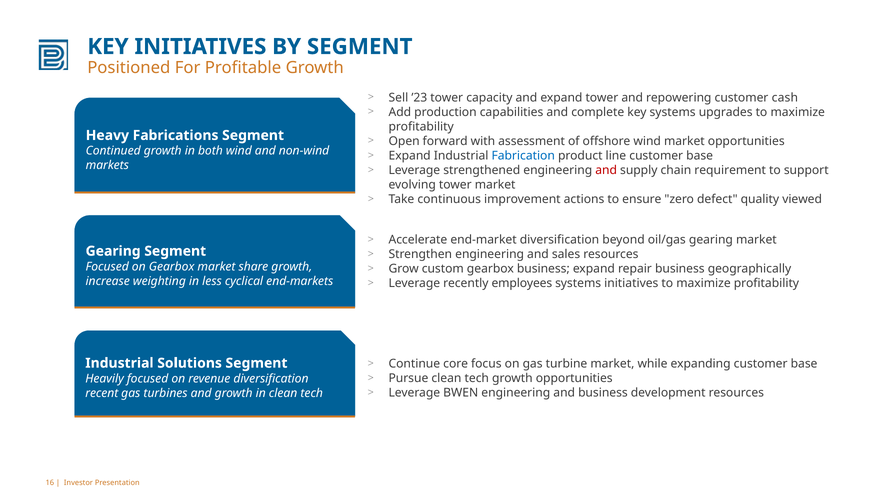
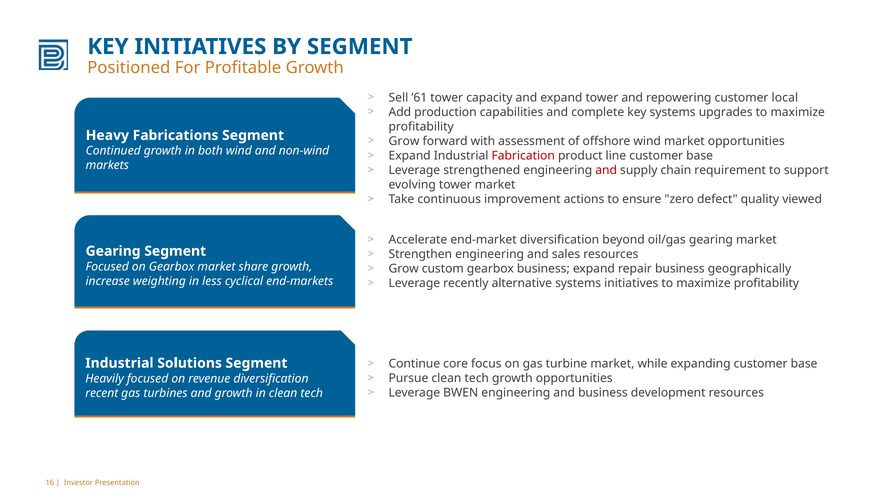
’23: ’23 -> ’61
cash: cash -> local
Open at (404, 141): Open -> Grow
Fabrication colour: blue -> red
employees: employees -> alternative
